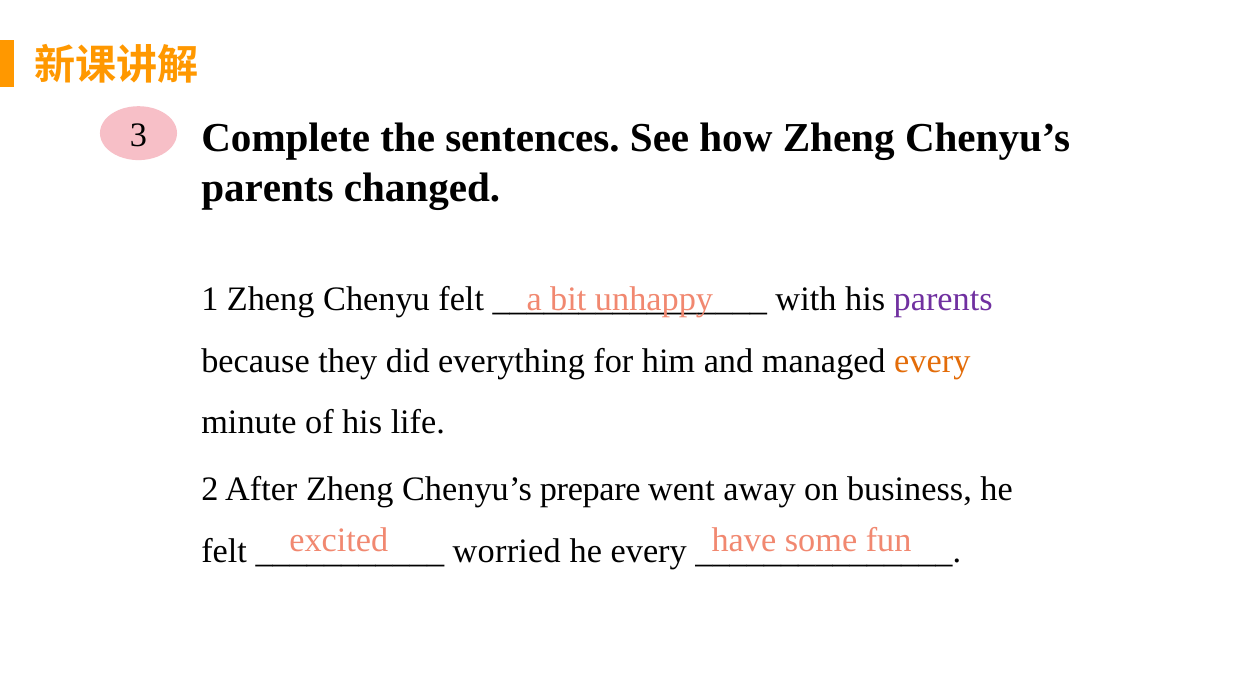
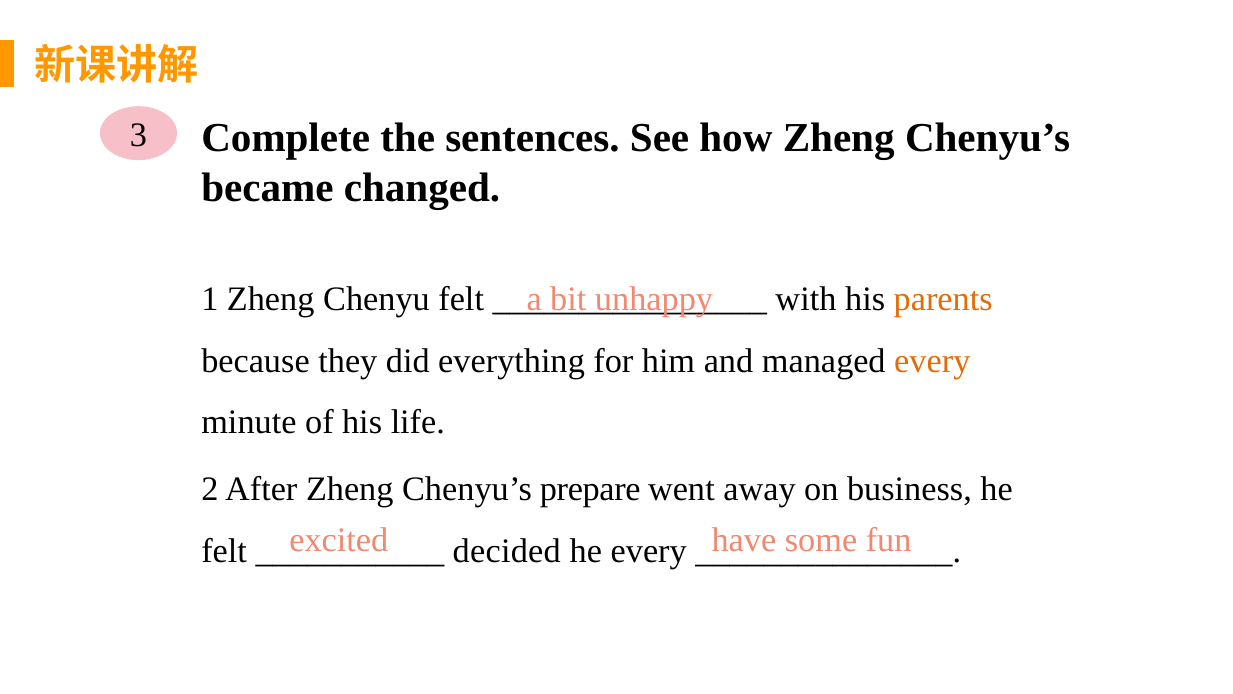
parents at (267, 188): parents -> became
parents at (943, 299) colour: purple -> orange
worried: worried -> decided
